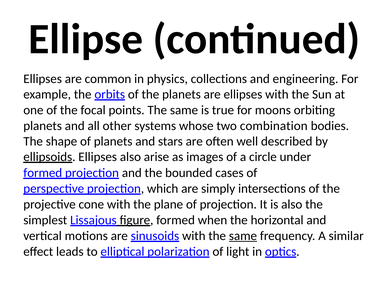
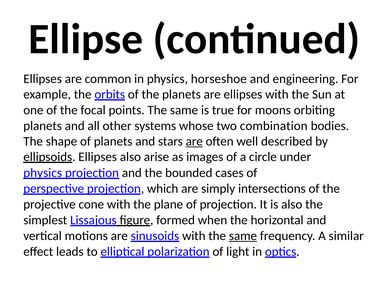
collections: collections -> horseshoe
are at (194, 141) underline: none -> present
formed at (43, 173): formed -> physics
